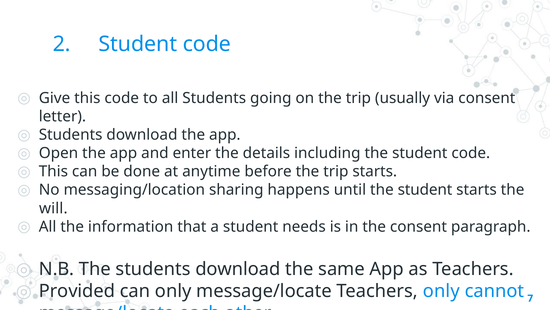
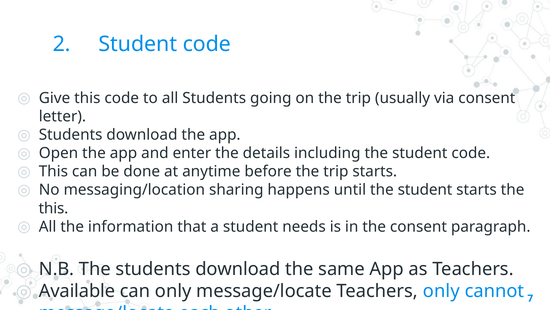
will at (53, 208): will -> this
Provided: Provided -> Available
